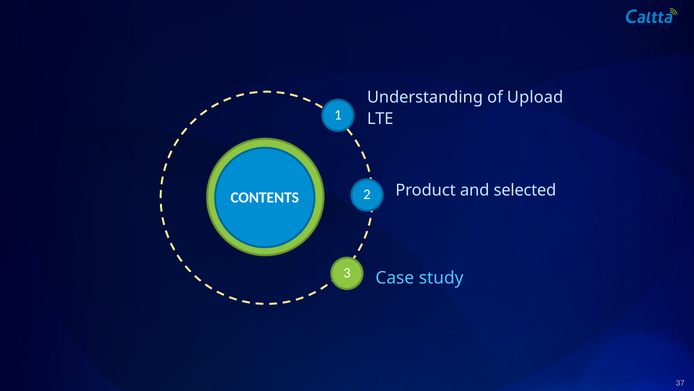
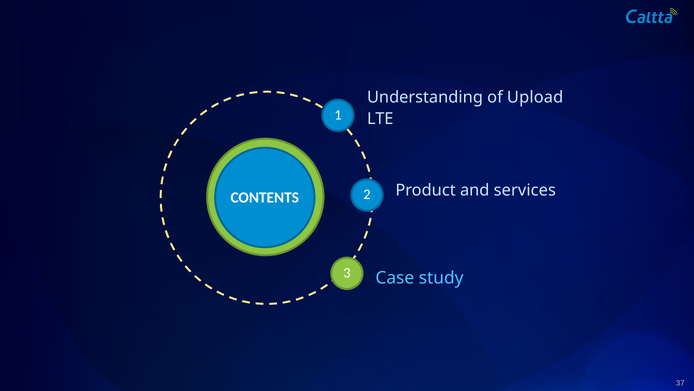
selected: selected -> services
